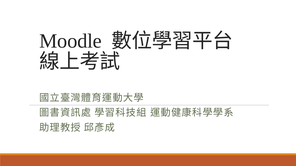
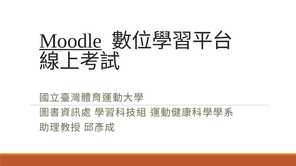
Moodle underline: none -> present
